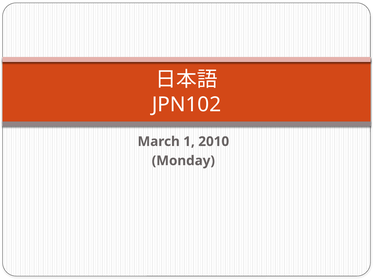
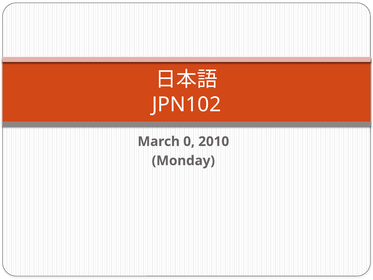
1: 1 -> 0
